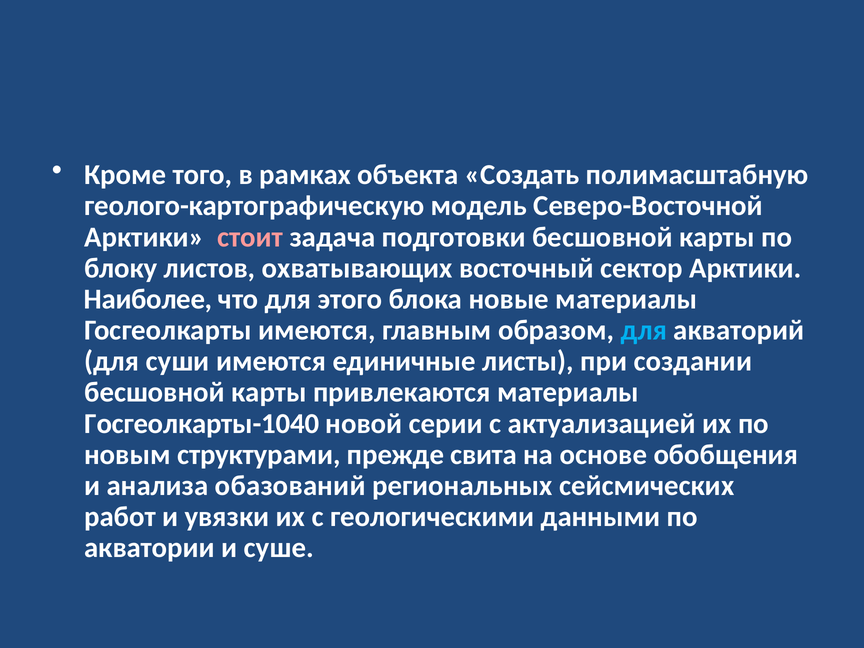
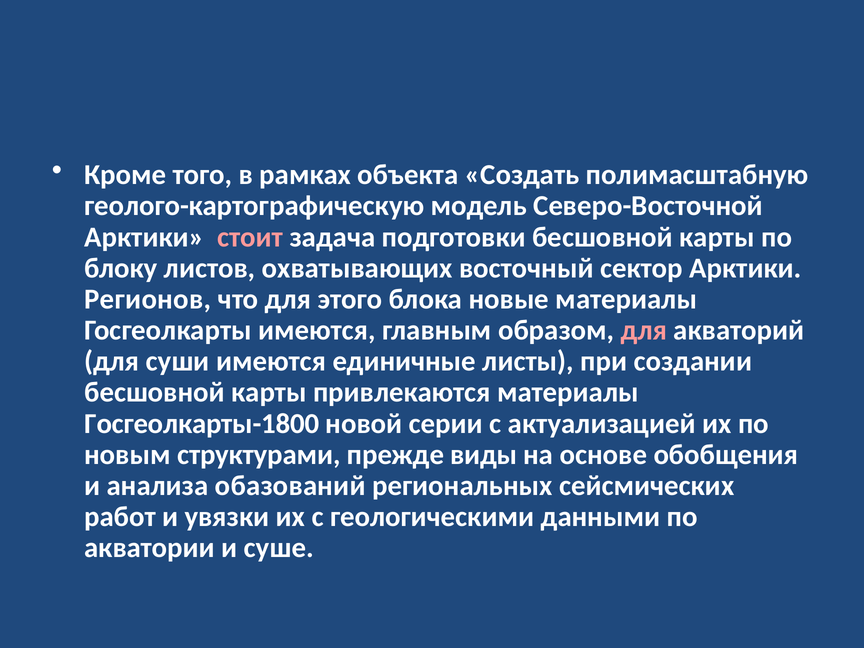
Наиболее: Наиболее -> Регионов
для at (644, 330) colour: light blue -> pink
Госгеолкарты-1040: Госгеолкарты-1040 -> Госгеолкарты-1800
свита: свита -> виды
